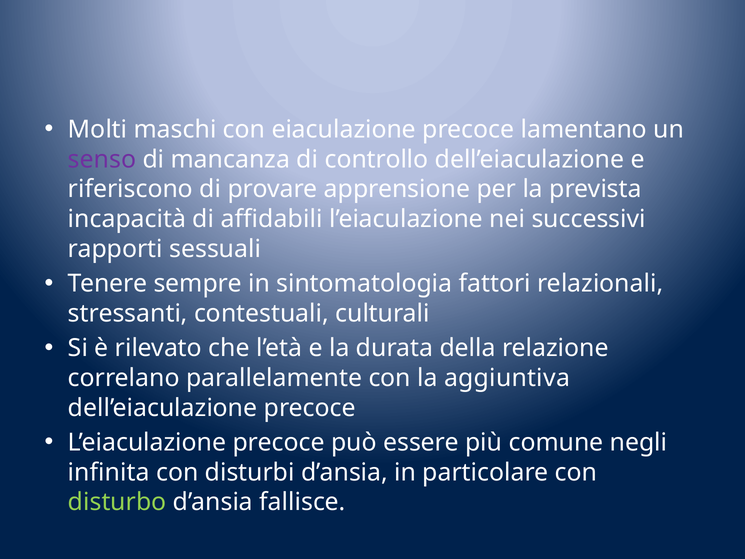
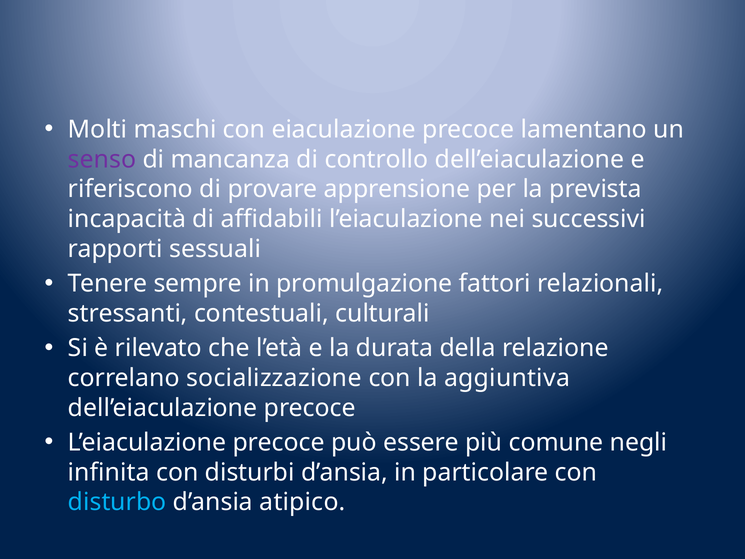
sintomatologia: sintomatologia -> promulgazione
parallelamente: parallelamente -> socializzazione
disturbo colour: light green -> light blue
fallisce: fallisce -> atipico
